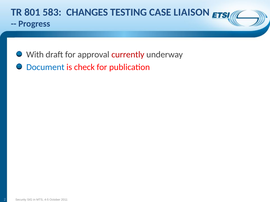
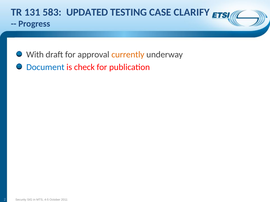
801: 801 -> 131
CHANGES: CHANGES -> UPDATED
LIAISON: LIAISON -> CLARIFY
currently colour: red -> orange
